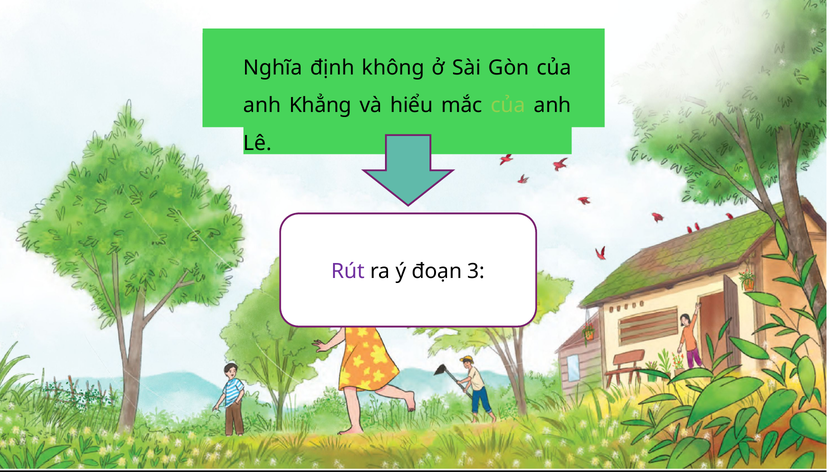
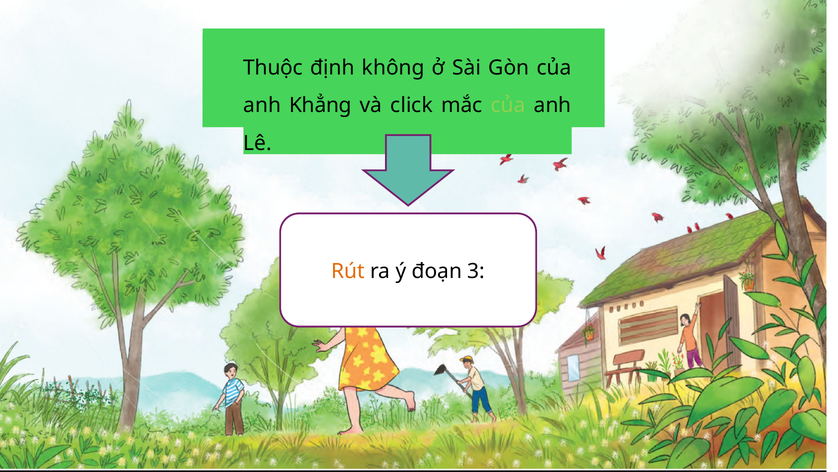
Nghĩa: Nghĩa -> Thuộc
hiểu: hiểu -> click
Rút colour: purple -> orange
